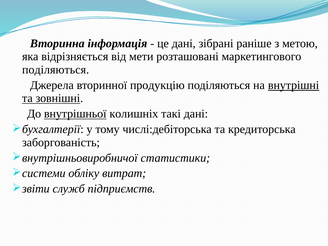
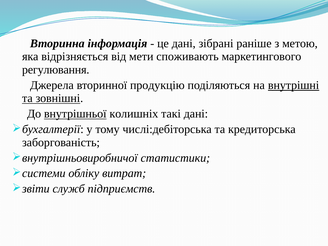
розташовані: розташовані -> споживають
поділяються at (56, 70): поділяються -> регулювання
